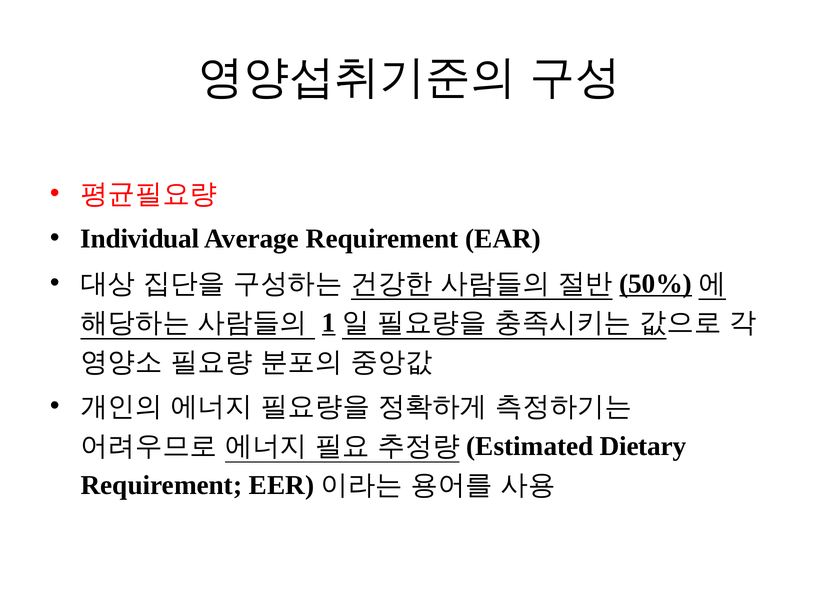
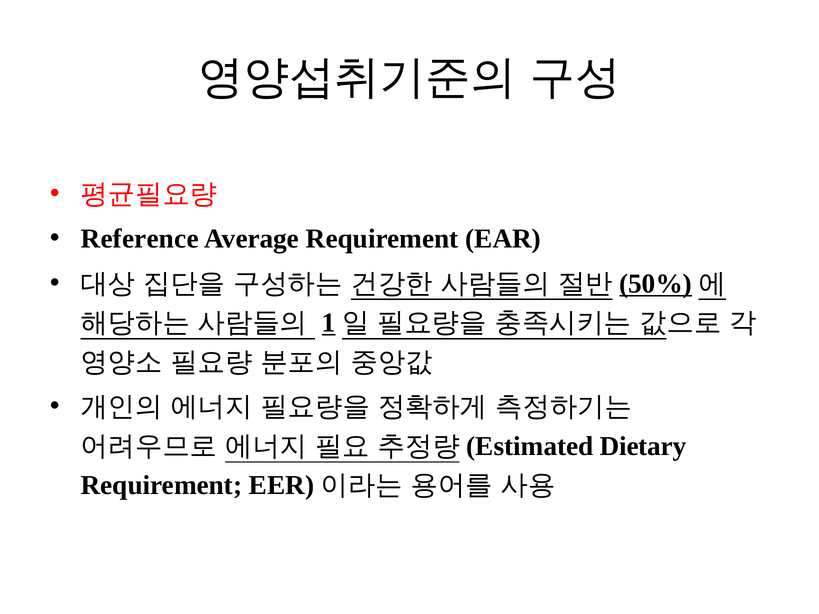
Individual: Individual -> Reference
